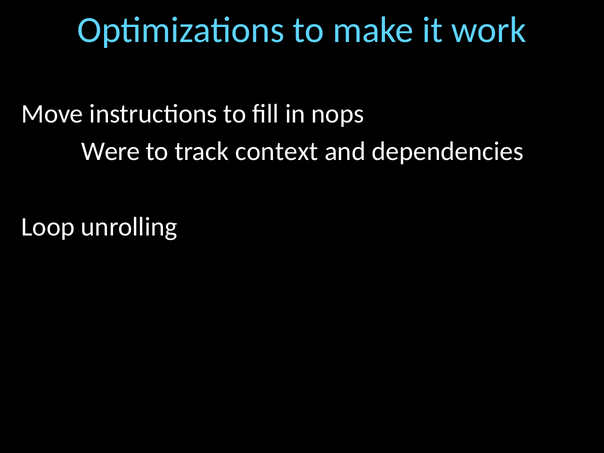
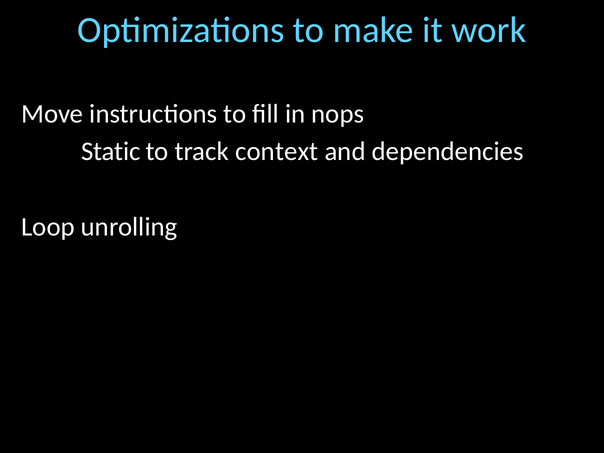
Were: Were -> Static
